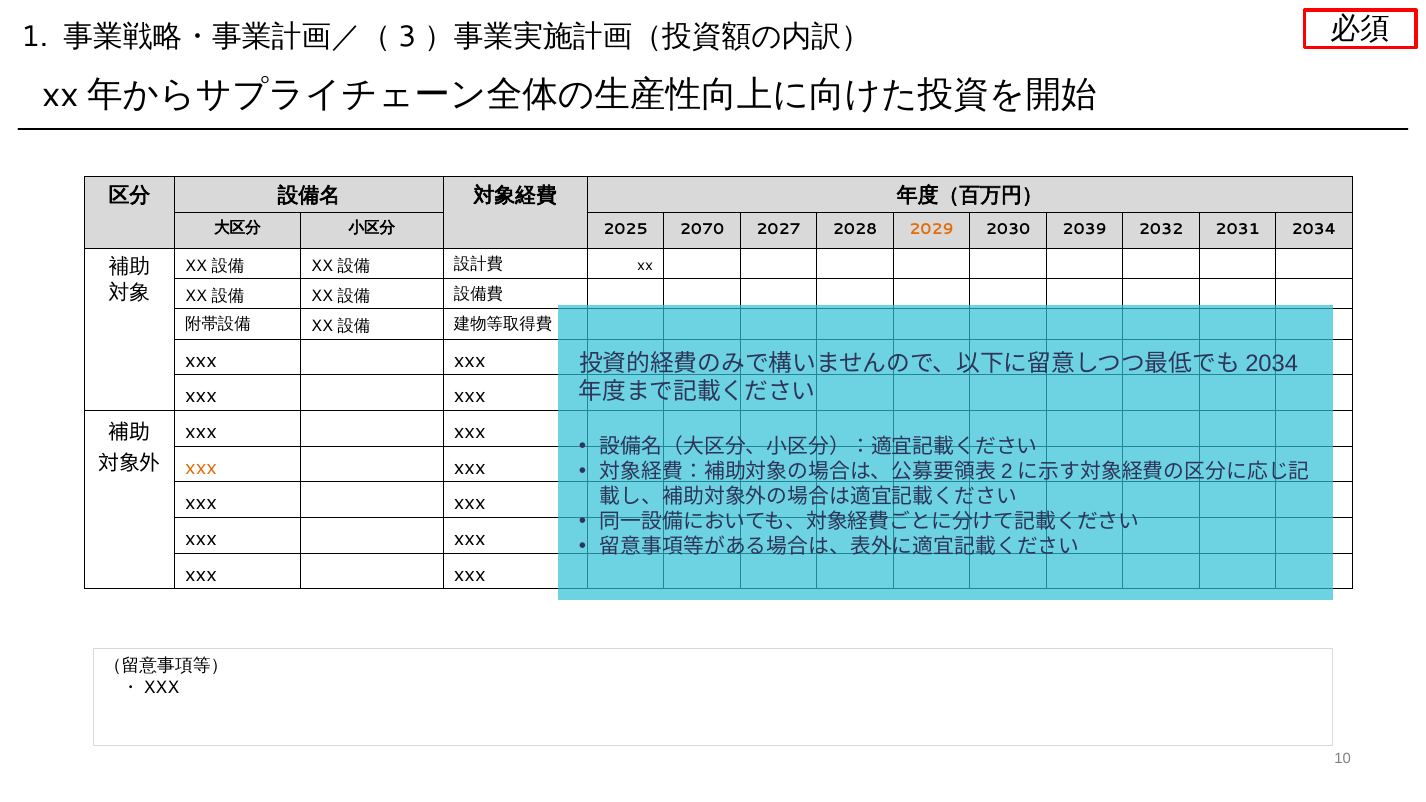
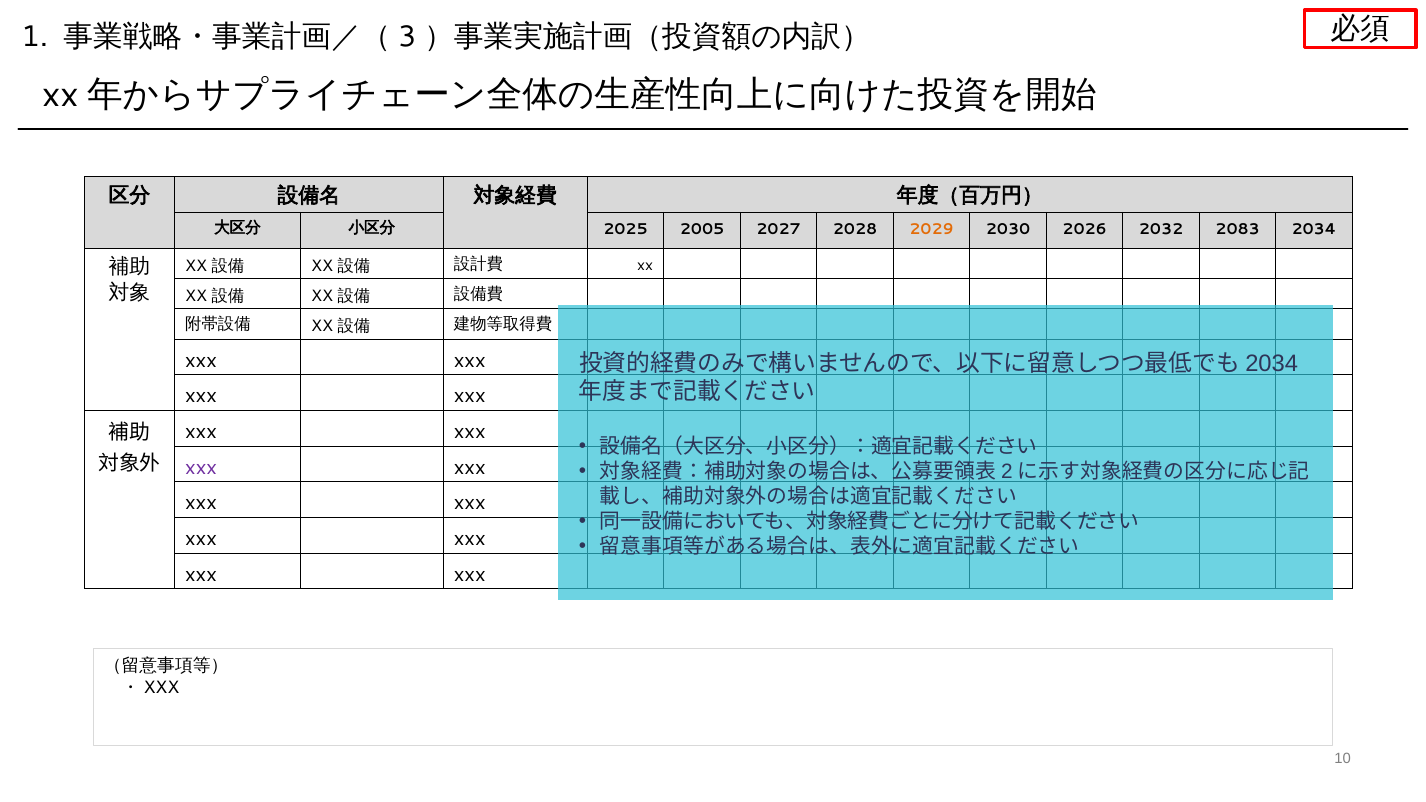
2070: 2070 -> 2005
2039: 2039 -> 2026
2031: 2031 -> 2083
xxx at (201, 467) colour: orange -> purple
